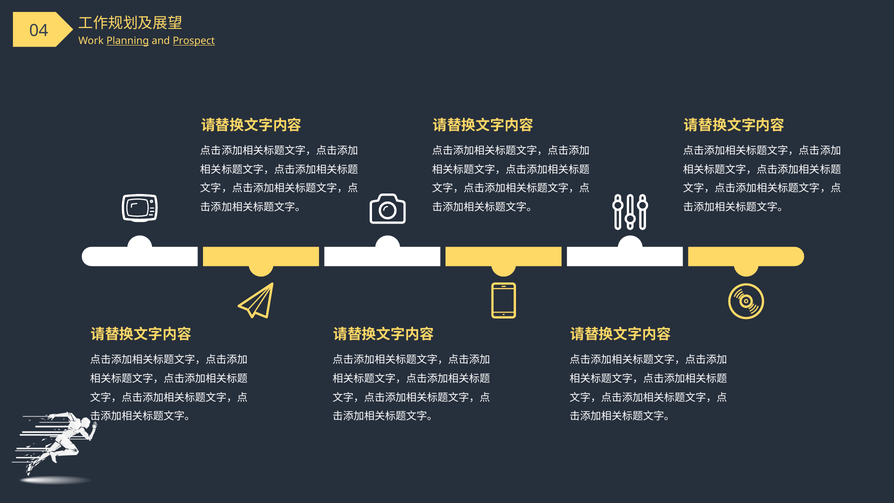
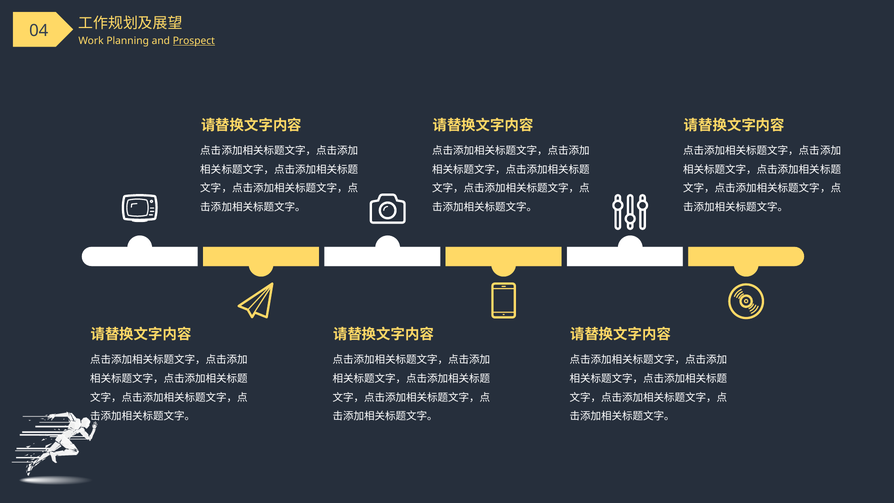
Planning underline: present -> none
